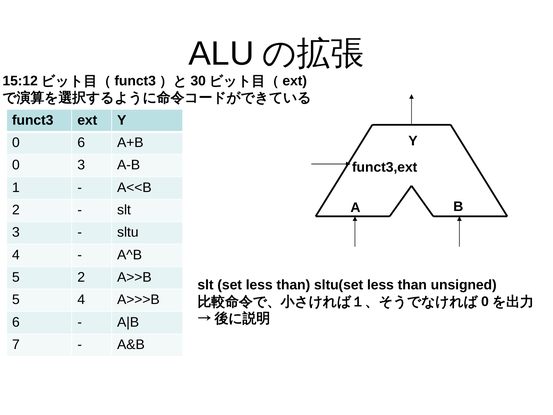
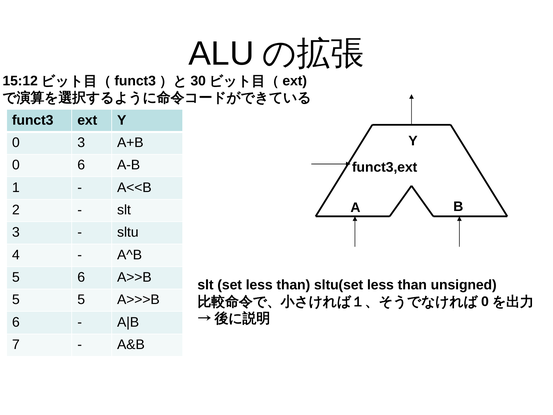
0 6: 6 -> 3
0 3: 3 -> 6
5 2: 2 -> 6
5 4: 4 -> 5
